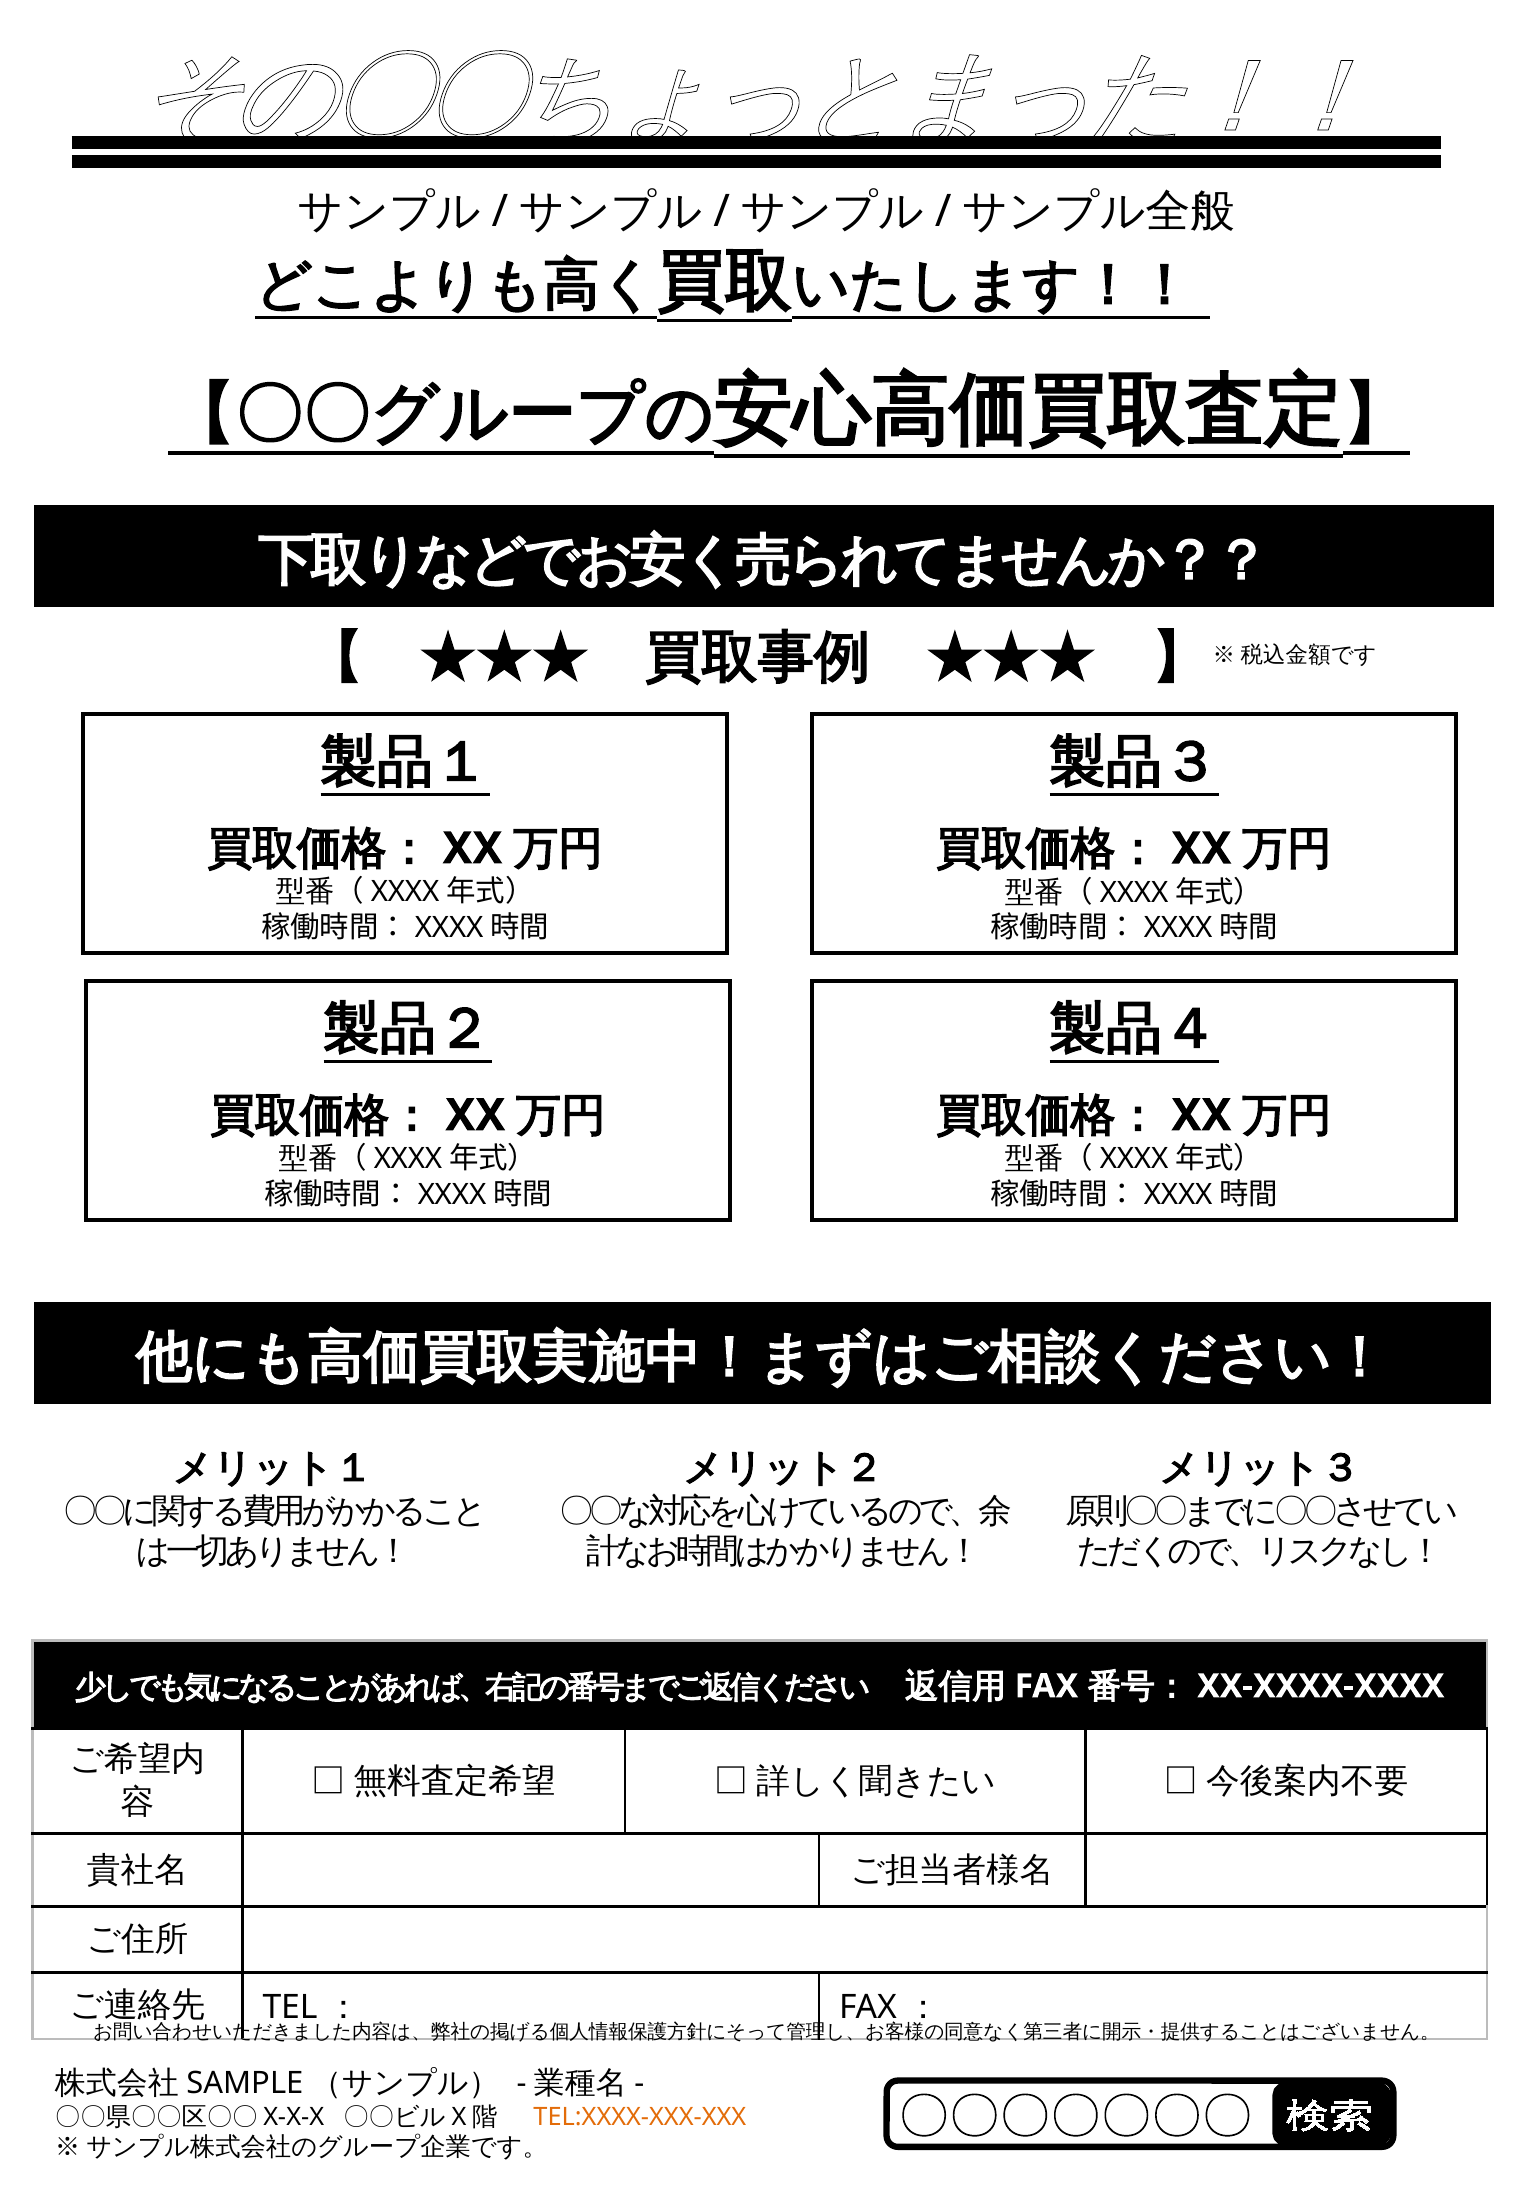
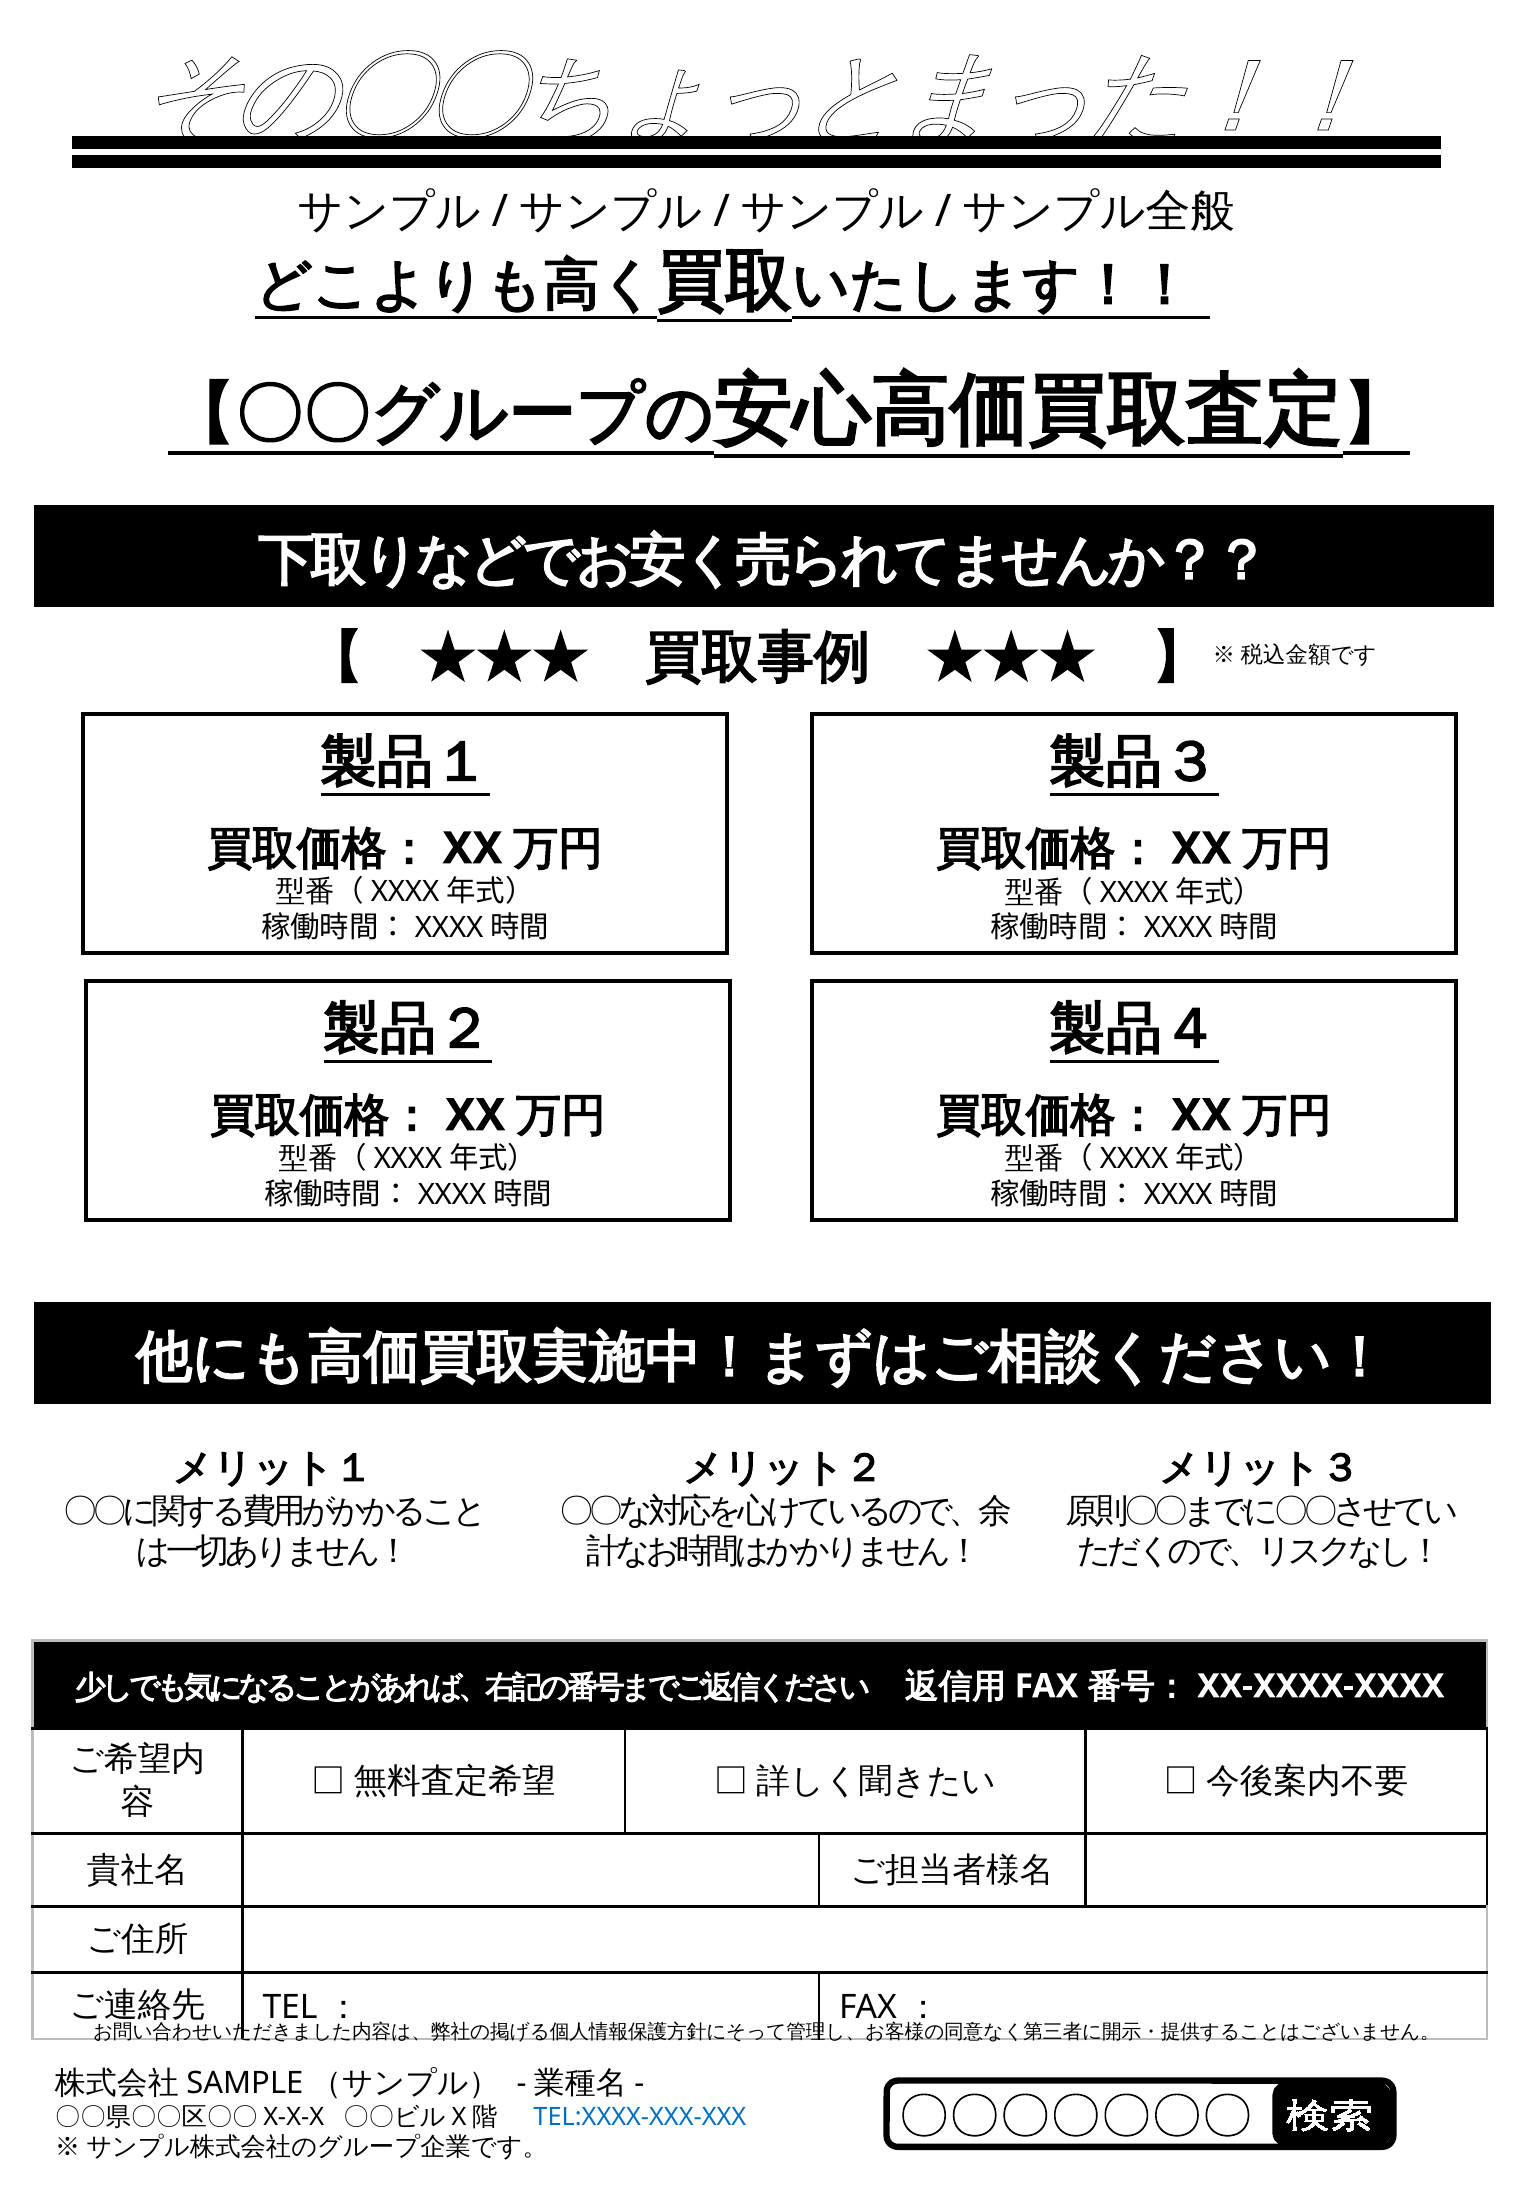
TEL:XXXX-XXX-XXX colour: orange -> blue
